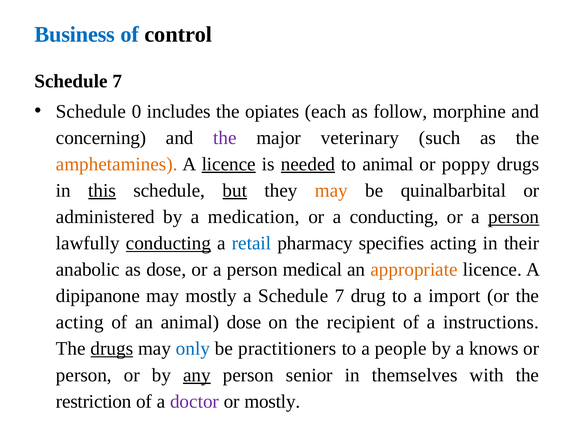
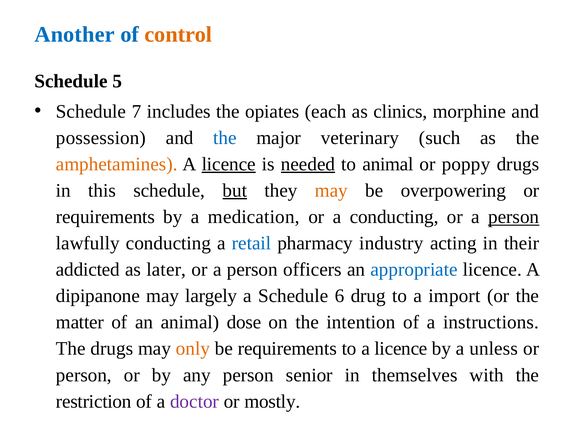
Business: Business -> Another
control colour: black -> orange
7 at (117, 81): 7 -> 5
0: 0 -> 7
follow: follow -> clinics
concerning: concerning -> possession
the at (225, 138) colour: purple -> blue
this underline: present -> none
quinalbarbital: quinalbarbital -> overpowering
administered at (105, 217): administered -> requirements
conducting at (168, 244) underline: present -> none
specifies: specifies -> industry
anabolic: anabolic -> addicted
as dose: dose -> later
medical: medical -> officers
appropriate colour: orange -> blue
may mostly: mostly -> largely
a Schedule 7: 7 -> 6
acting at (80, 323): acting -> matter
recipient: recipient -> intention
drugs at (112, 349) underline: present -> none
only colour: blue -> orange
be practitioners: practitioners -> requirements
to a people: people -> licence
knows: knows -> unless
any underline: present -> none
